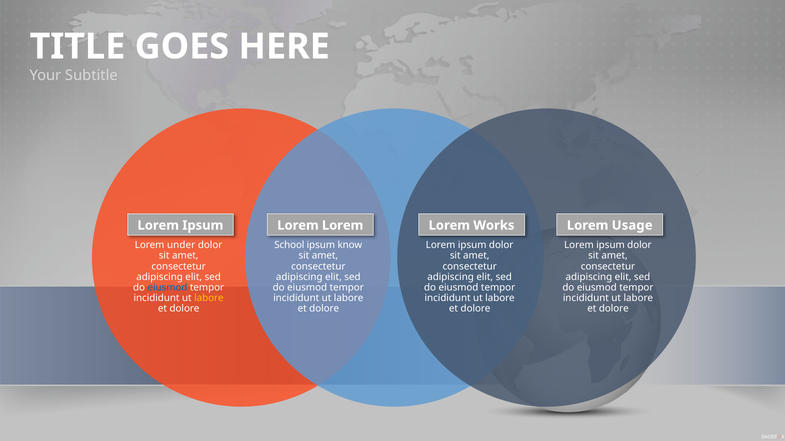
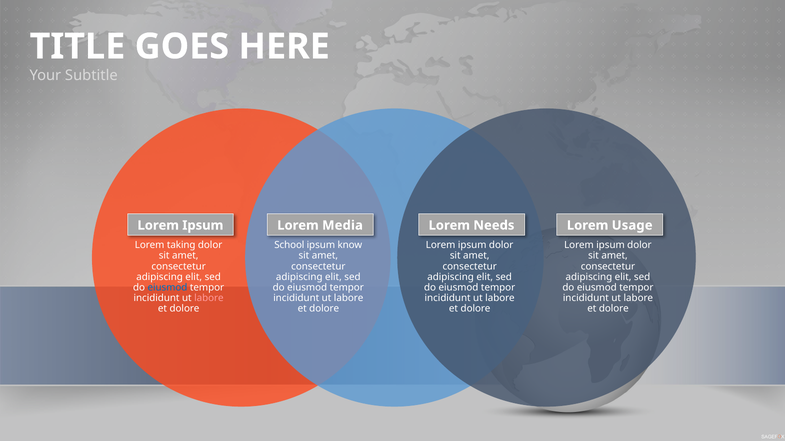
Lorem at (343, 226): Lorem -> Media
Works: Works -> Needs
under: under -> taking
labore at (209, 298) colour: yellow -> pink
